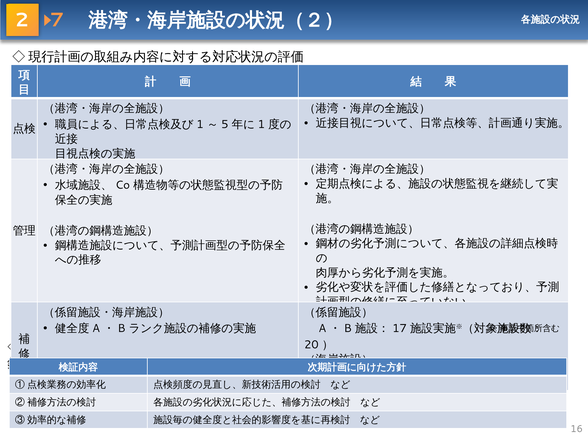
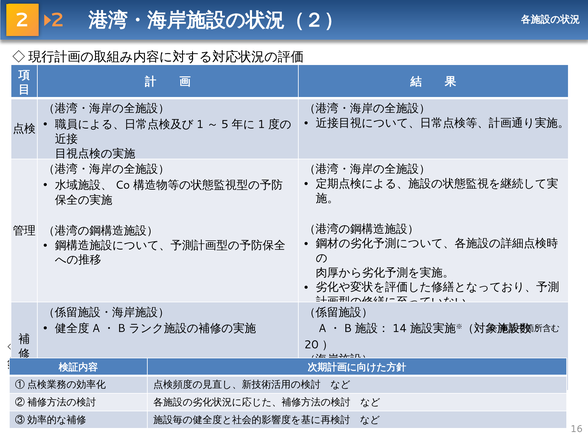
2 7: 7 -> 2
17: 17 -> 14
